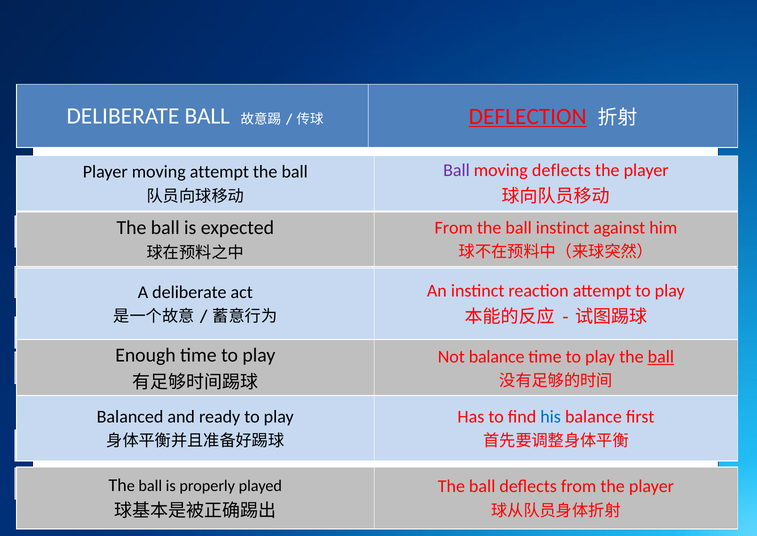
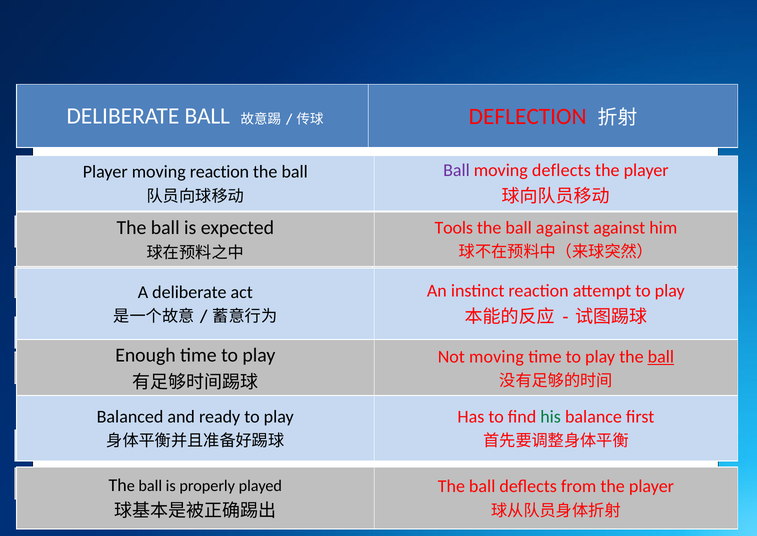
DEFLECTION underline: present -> none
moving attempt: attempt -> reaction
From at (454, 227): From -> Tools
ball instinct: instinct -> against
Not balance: balance -> moving
his colour: blue -> green
